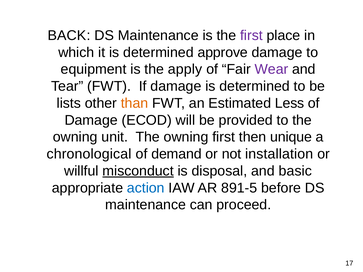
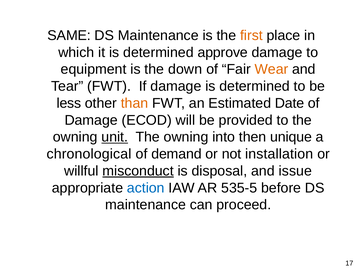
BACK: BACK -> SAME
first at (251, 35) colour: purple -> orange
apply: apply -> down
Wear colour: purple -> orange
lists: lists -> less
Less: Less -> Date
unit underline: none -> present
owning first: first -> into
basic: basic -> issue
891-5: 891-5 -> 535-5
